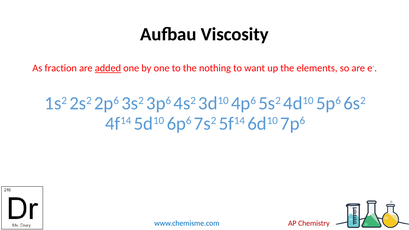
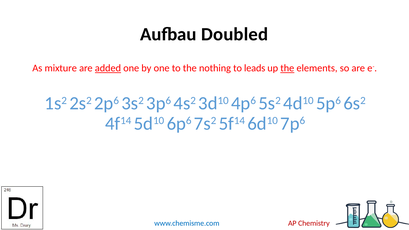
Viscosity: Viscosity -> Doubled
fraction: fraction -> mixture
want: want -> leads
the at (287, 68) underline: none -> present
